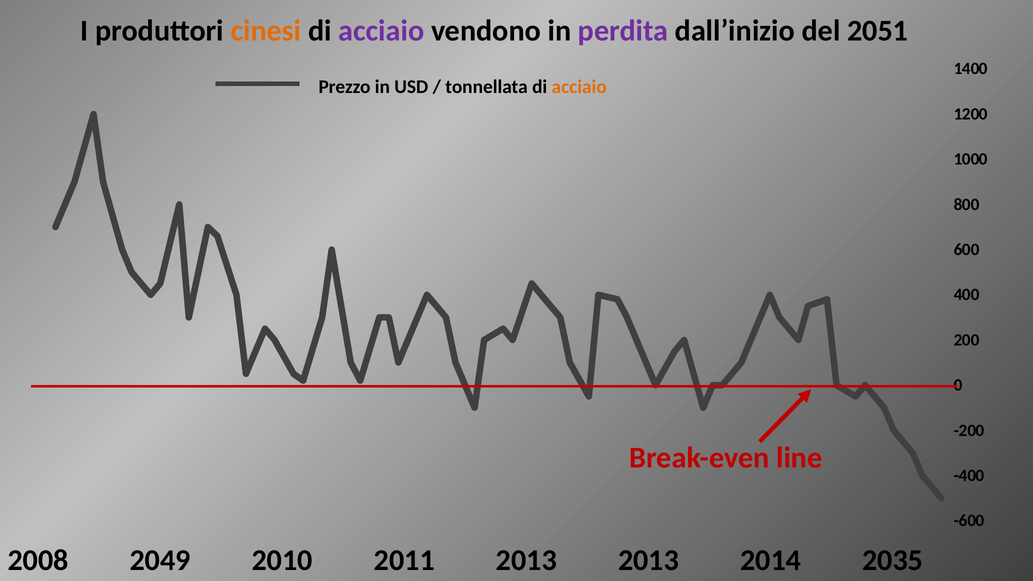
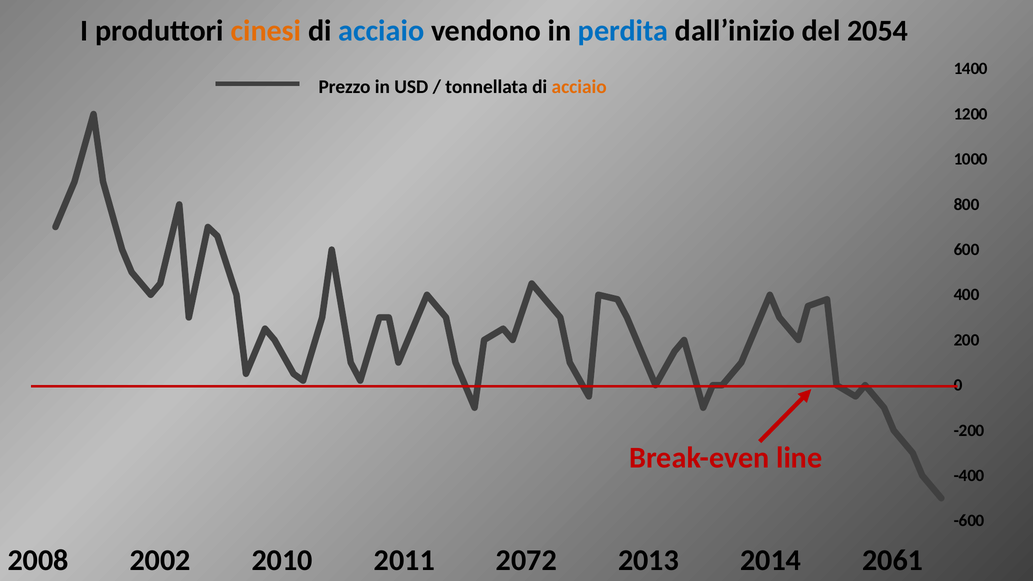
acciaio at (381, 31) colour: purple -> blue
perdita colour: purple -> blue
2051: 2051 -> 2054
2049: 2049 -> 2002
2011 2013: 2013 -> 2072
2035: 2035 -> 2061
